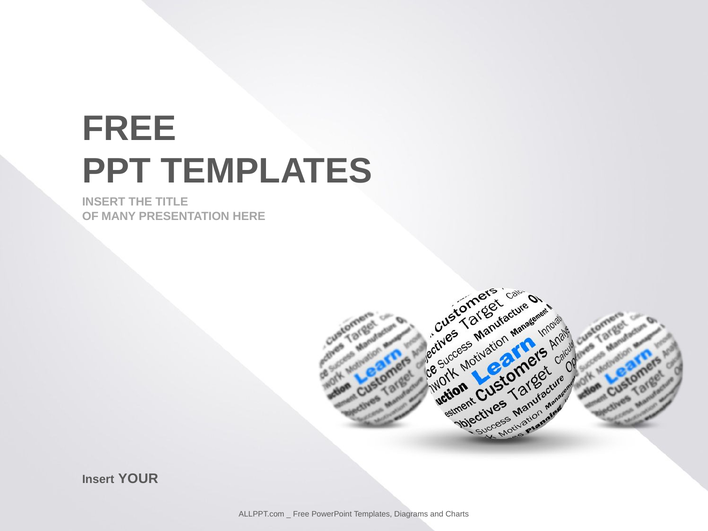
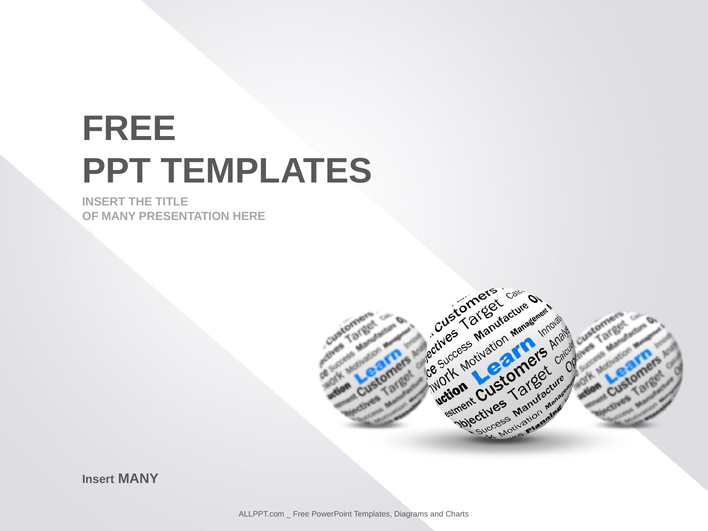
Insert YOUR: YOUR -> MANY
